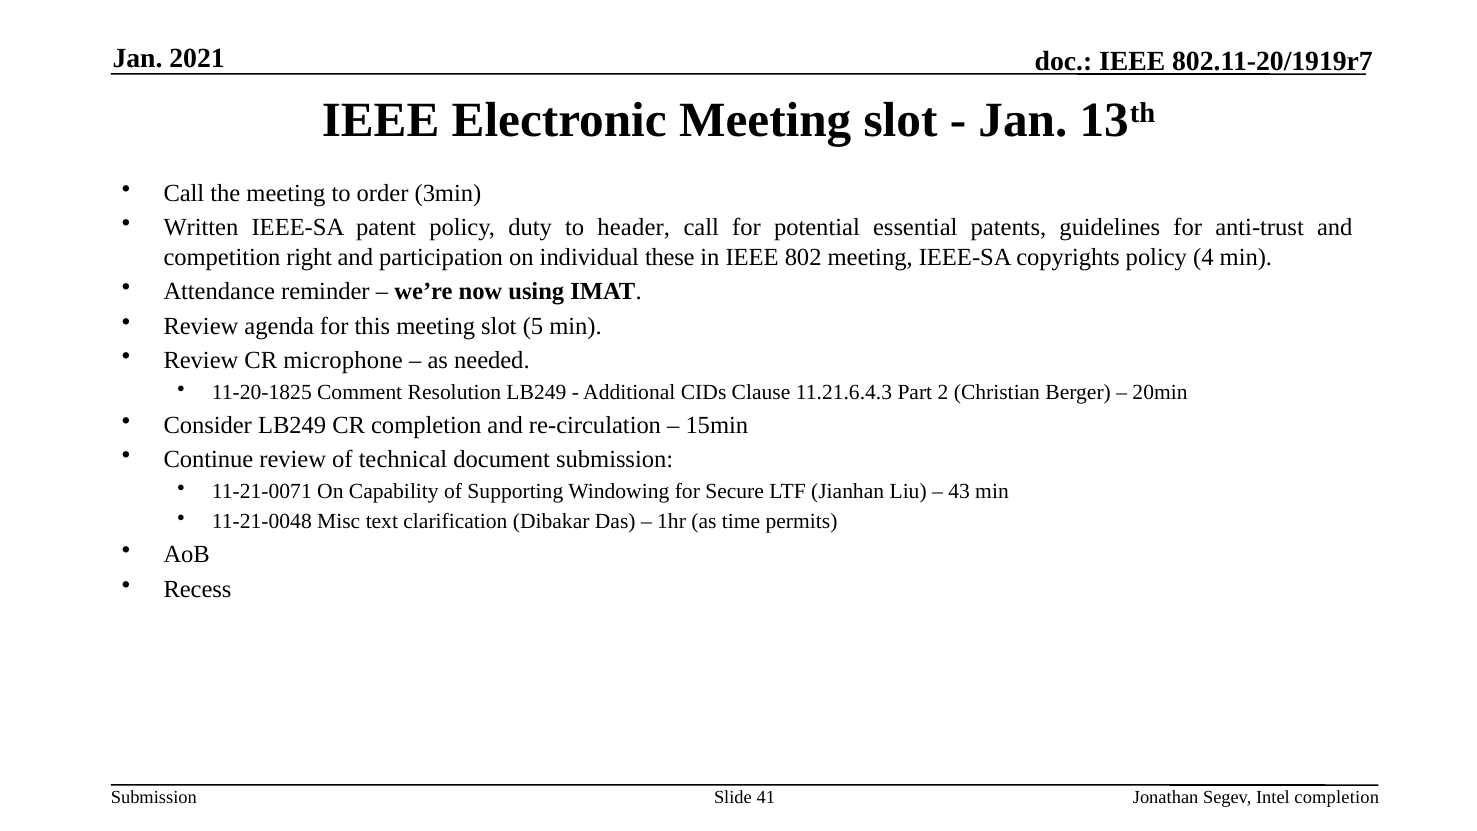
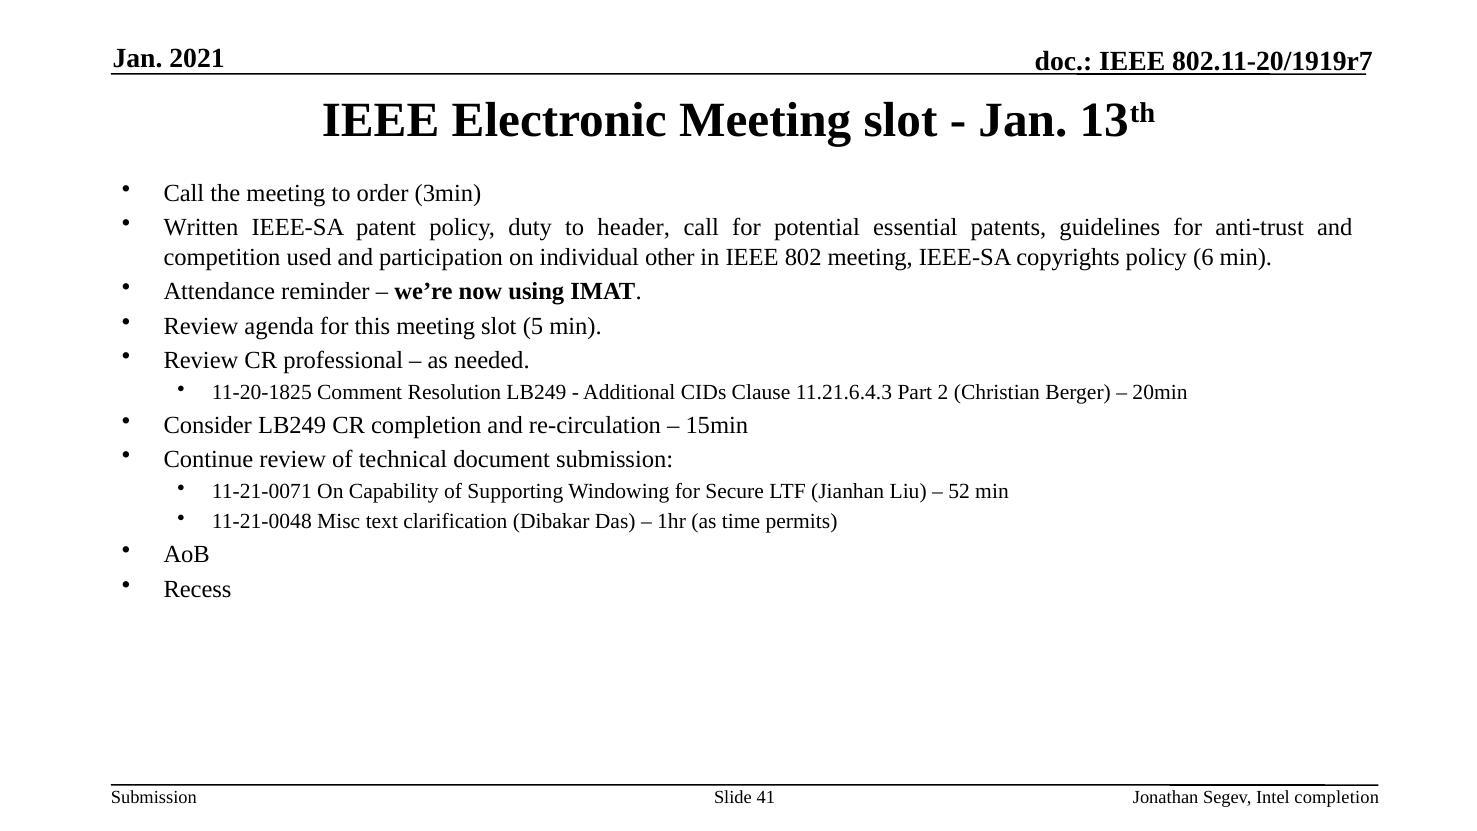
right: right -> used
these: these -> other
4: 4 -> 6
microphone: microphone -> professional
43: 43 -> 52
